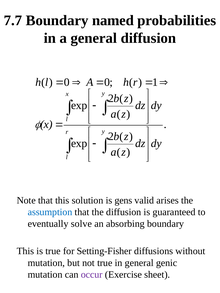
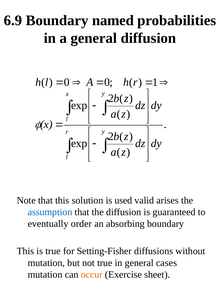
7.7: 7.7 -> 6.9
gens: gens -> used
solve: solve -> order
genic: genic -> cases
occur colour: purple -> orange
